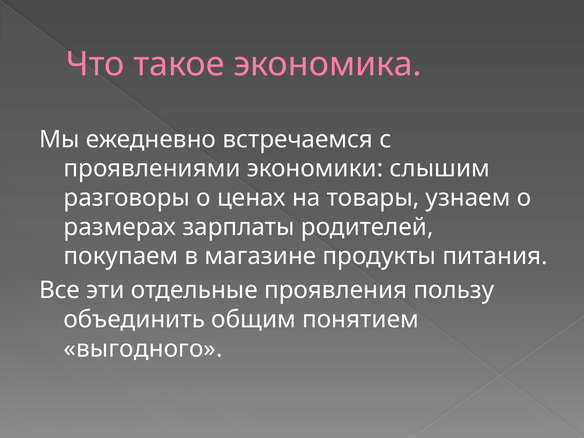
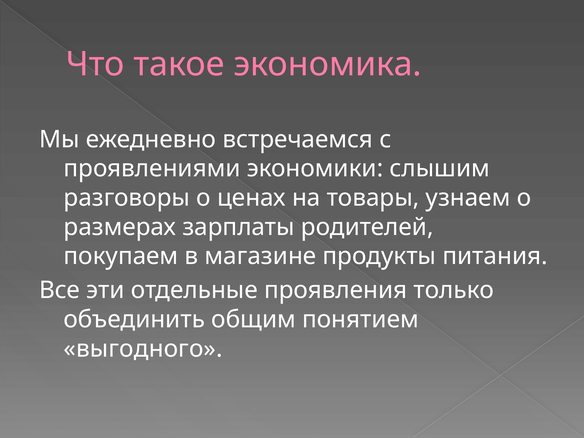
пользу: пользу -> только
